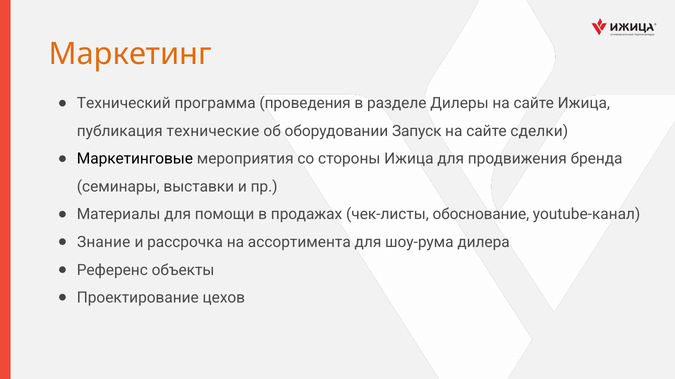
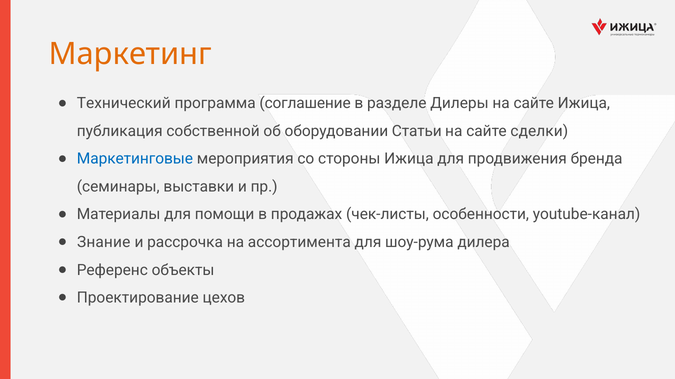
проведения: проведения -> соглашение
технические: технические -> собственной
Запуск: Запуск -> Статьи
Маркетинговые colour: black -> blue
обоснование: обоснование -> особенности
